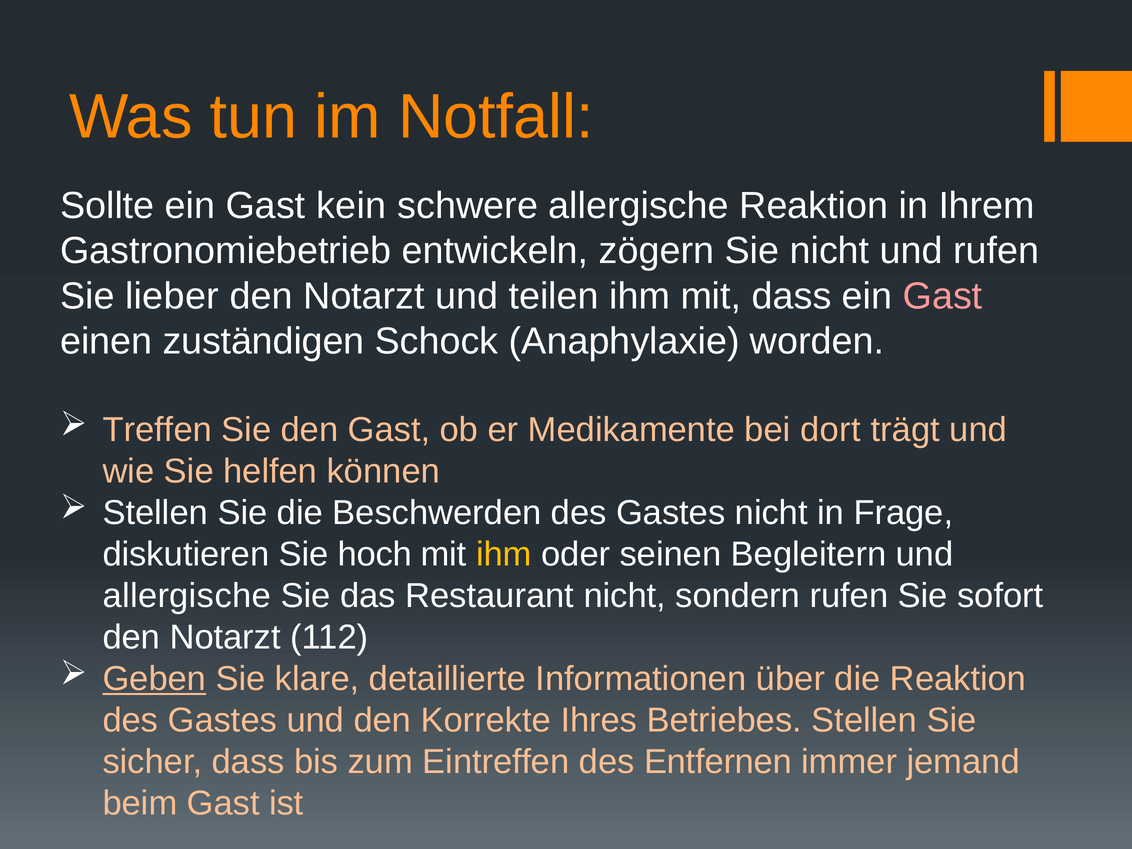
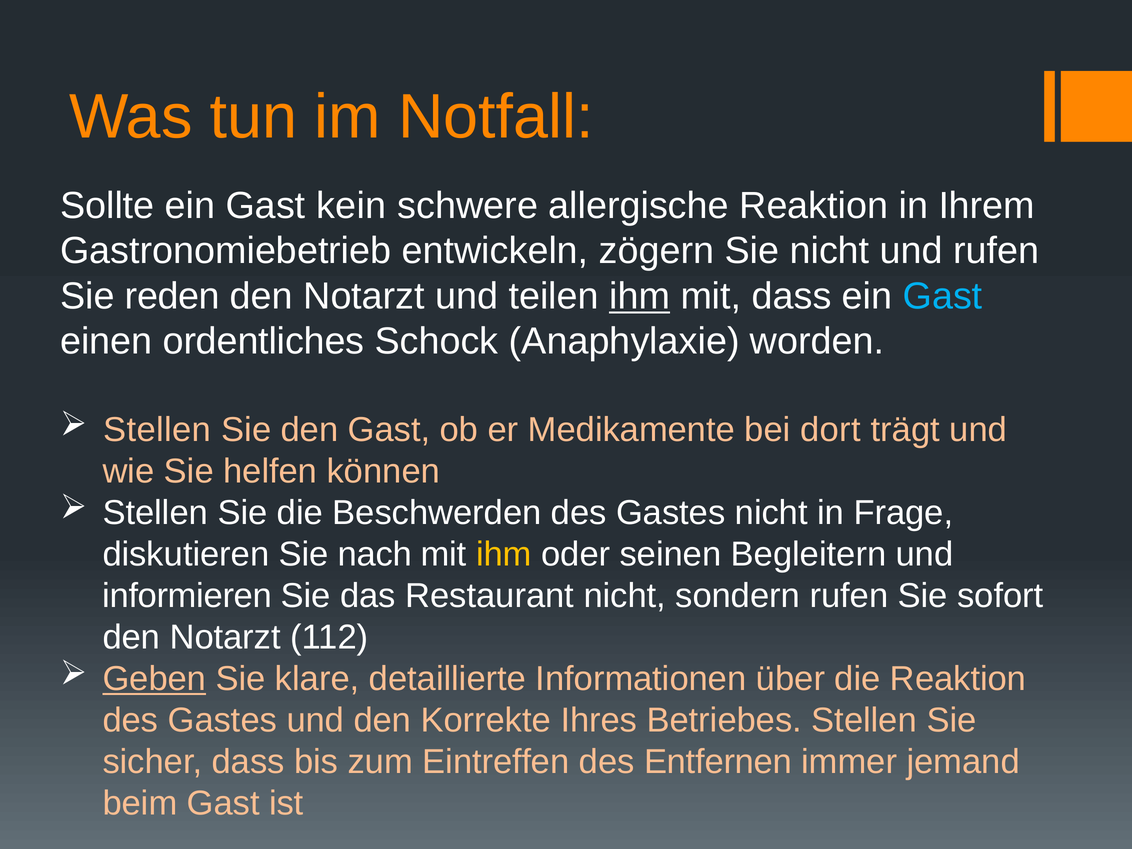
lieber: lieber -> reden
ihm at (640, 296) underline: none -> present
Gast at (943, 296) colour: pink -> light blue
zuständigen: zuständigen -> ordentliches
Treffen at (157, 430): Treffen -> Stellen
hoch: hoch -> nach
allergische at (187, 596): allergische -> informieren
